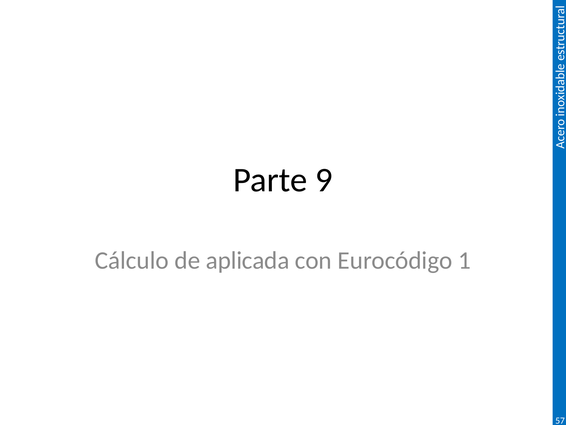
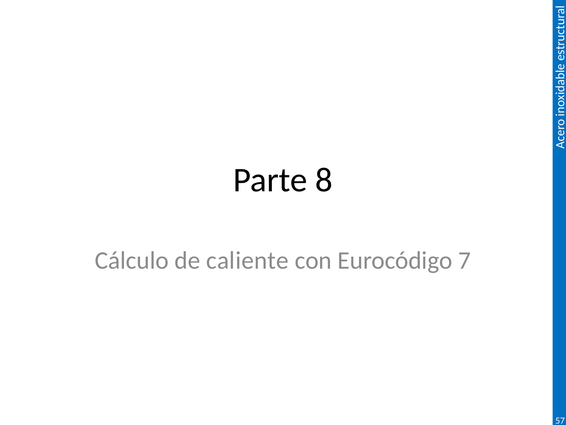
9: 9 -> 8
aplicada: aplicada -> caliente
1: 1 -> 7
